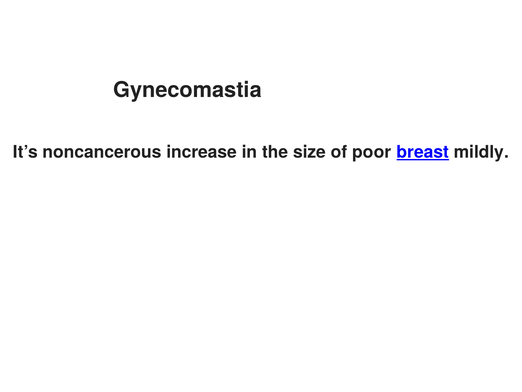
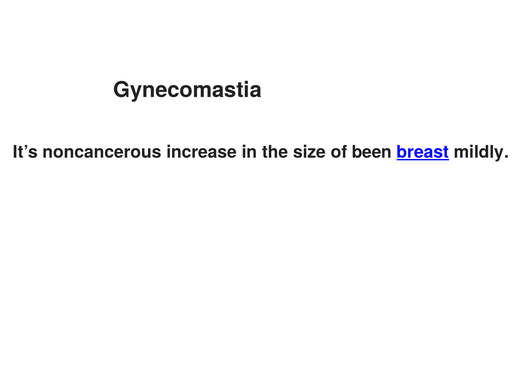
poor: poor -> been
